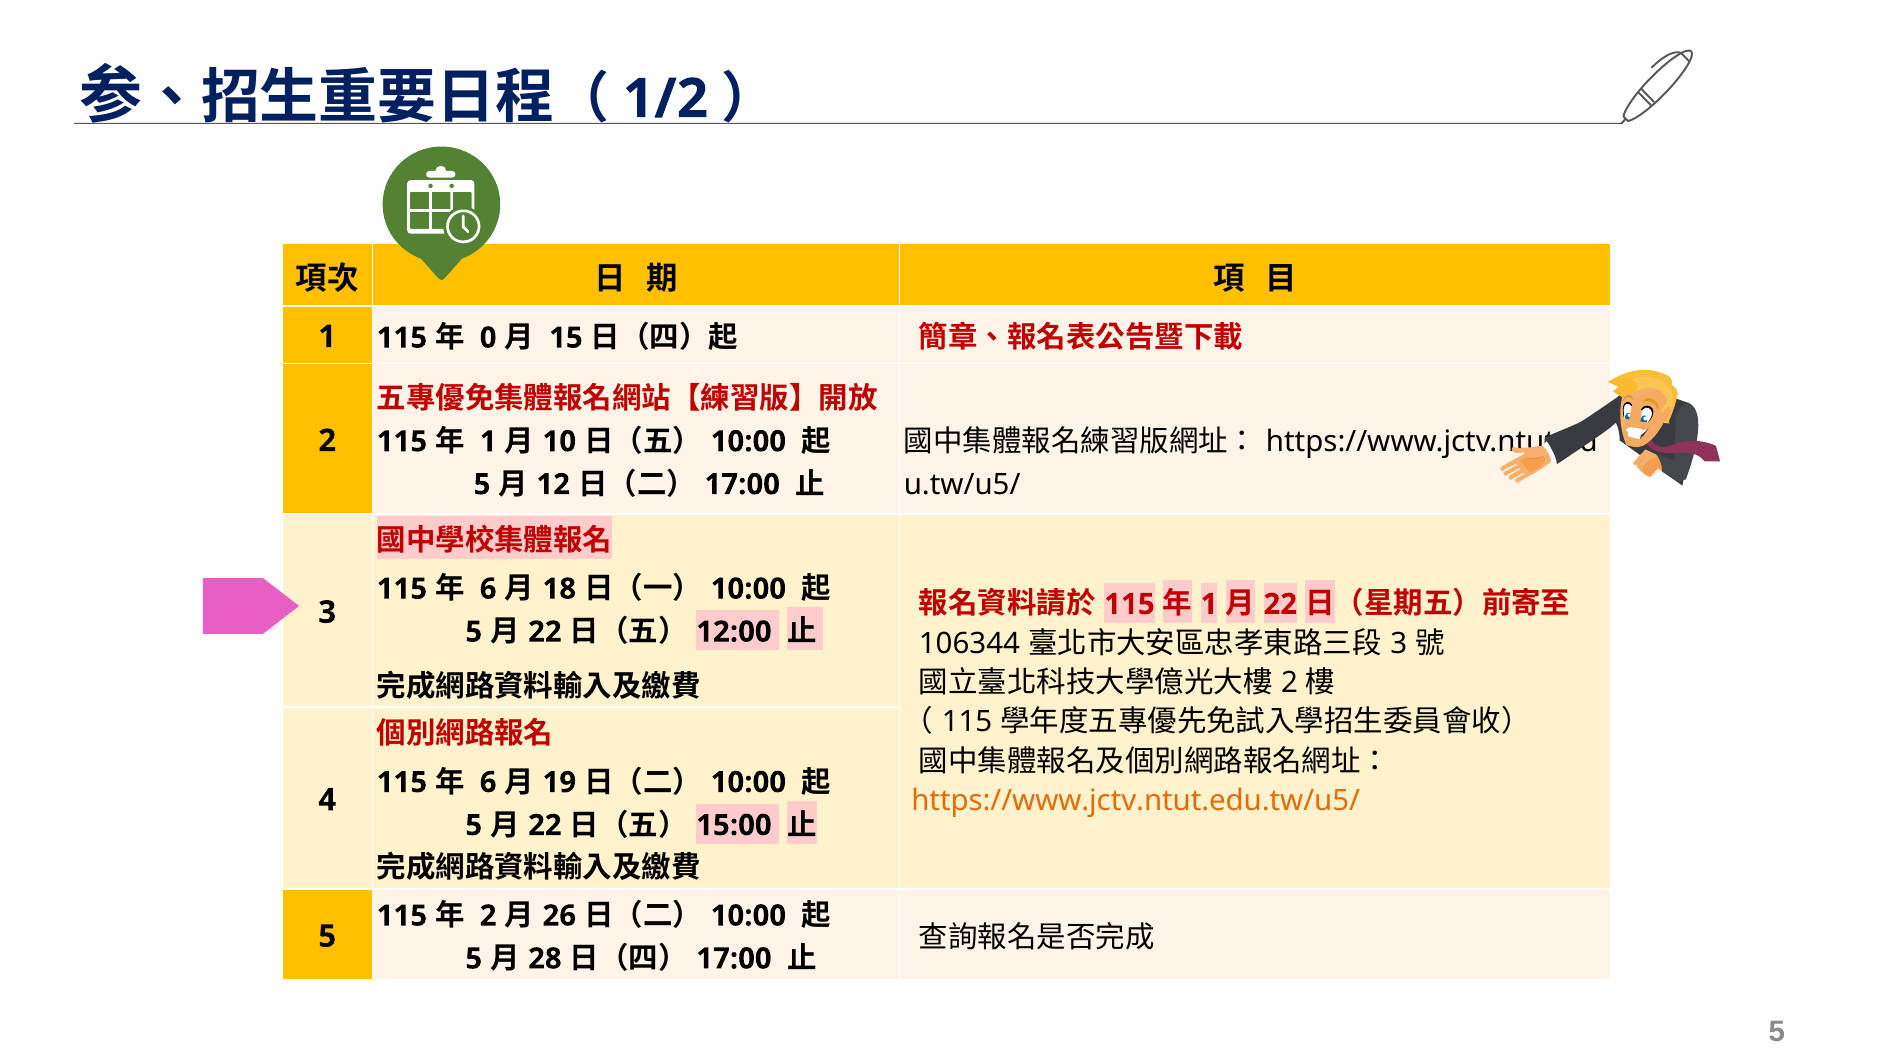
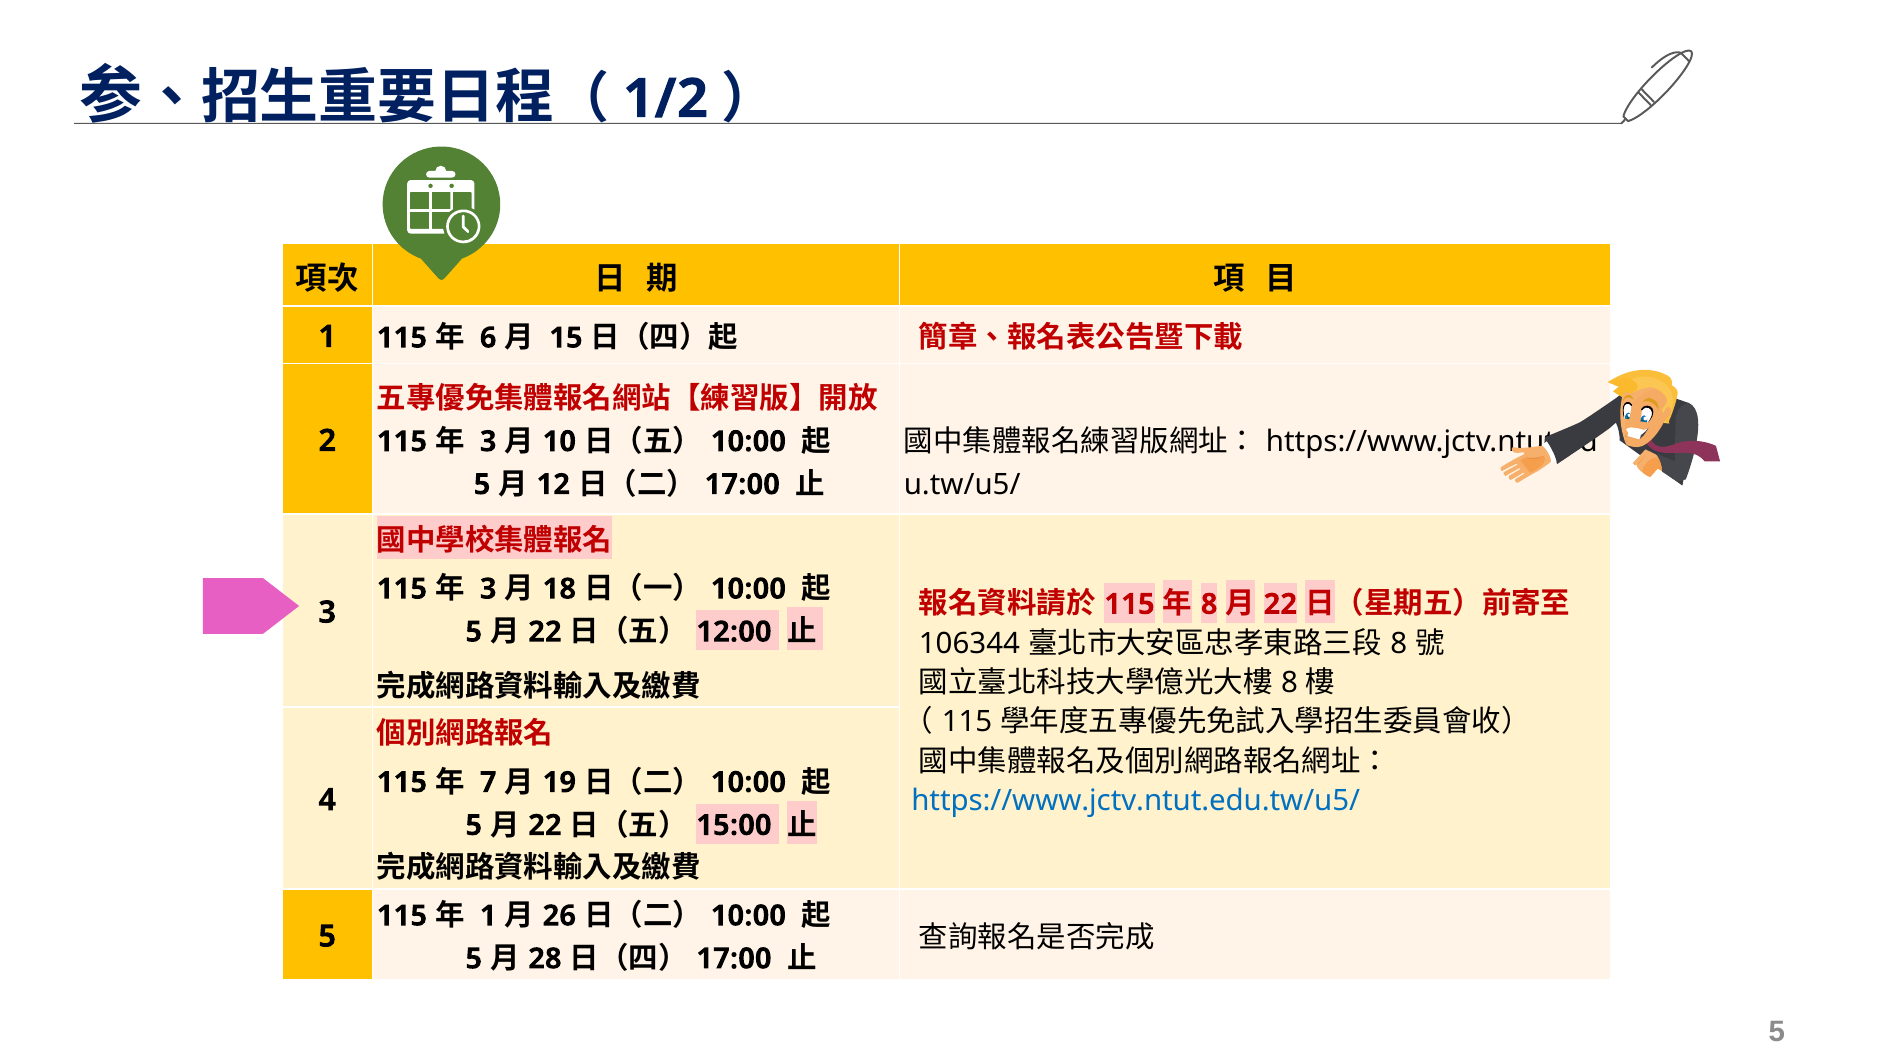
0: 0 -> 6
1 at (488, 442): 1 -> 3
6 at (488, 589): 6 -> 3
1 at (1209, 604): 1 -> 8
3 at (1399, 644): 3 -> 8
2 at (1290, 683): 2 -> 8
6 at (488, 782): 6 -> 7
https://www.jctv.ntut.edu.tw/u5/ colour: orange -> blue
2 at (488, 916): 2 -> 1
